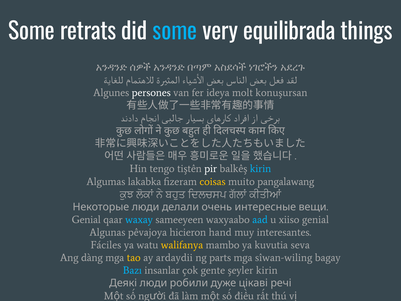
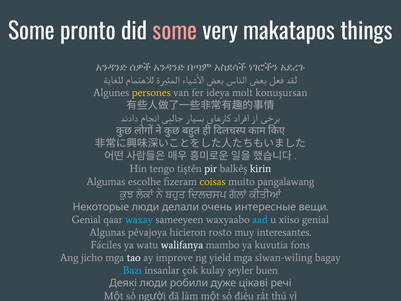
retrats: retrats -> pronto
some at (175, 32) colour: light blue -> pink
equilibrada: equilibrada -> makatapos
persones colour: white -> yellow
kirin at (261, 169) colour: light blue -> white
lakabka: lakabka -> escolhe
hand: hand -> rosto
walifanya colour: yellow -> white
seva: seva -> fons
dàng: dàng -> jicho
tao colour: yellow -> white
ardaydii: ardaydii -> improve
parts: parts -> yield
gente: gente -> kulay
şeyler kirin: kirin -> buen
